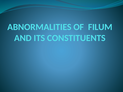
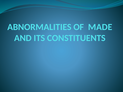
FILUM: FILUM -> MADE
